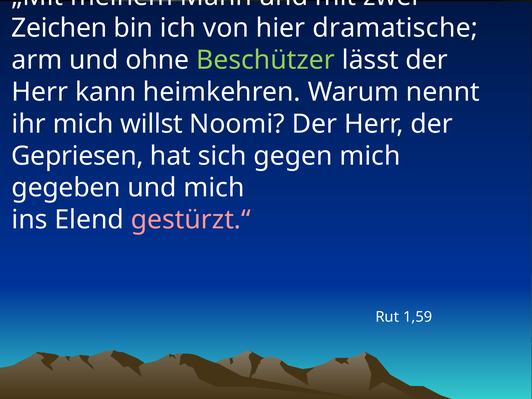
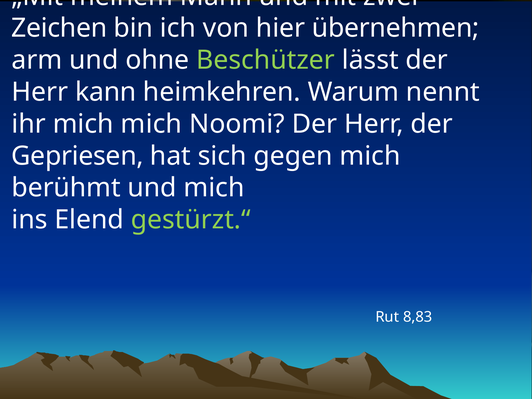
dramatische: dramatische -> übernehmen
mich willst: willst -> mich
gegeben: gegeben -> berühmt
gestürzt.“ colour: pink -> light green
1,59: 1,59 -> 8,83
